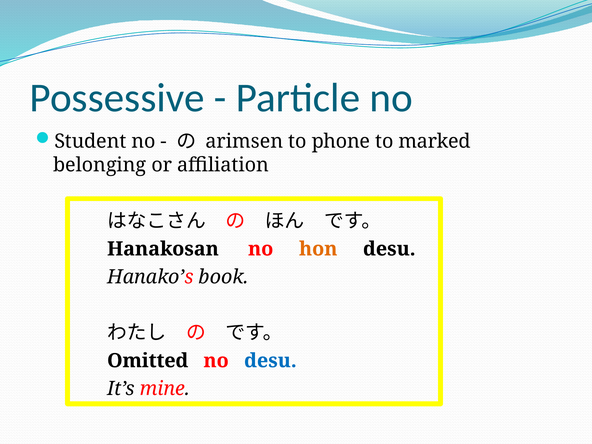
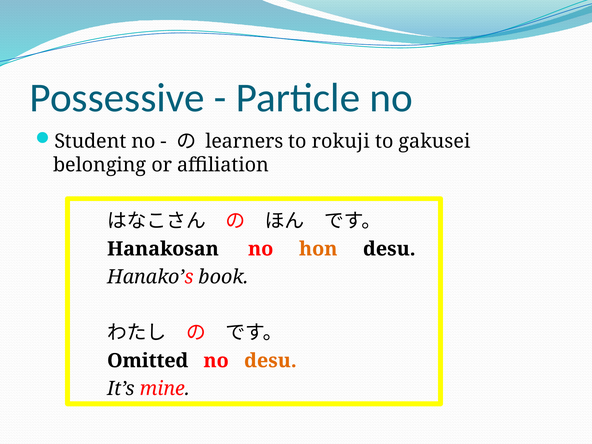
arimsen: arimsen -> learners
phone: phone -> rokuji
marked: marked -> gakusei
desu at (270, 361) colour: blue -> orange
